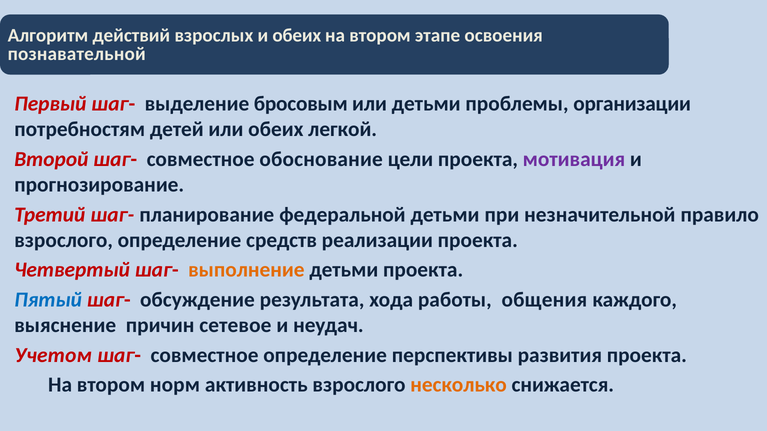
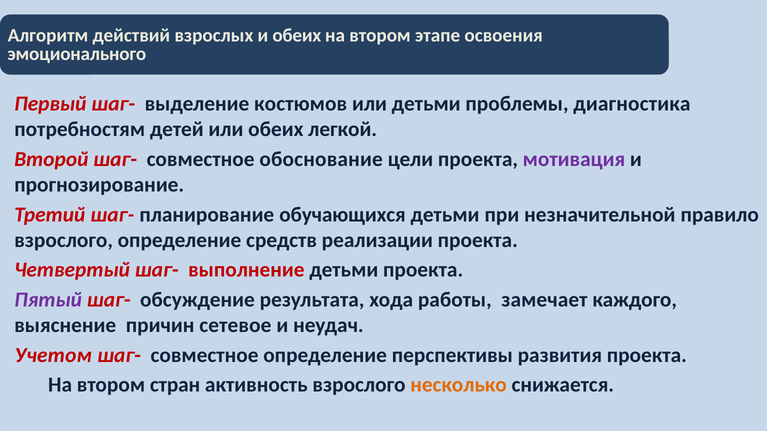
познавательной: познавательной -> эмоционального
бросовым: бросовым -> костюмов
организации: организации -> диагностика
федеральной: федеральной -> обучающихся
выполнение colour: orange -> red
Пятый colour: blue -> purple
общения: общения -> замечает
норм: норм -> стран
